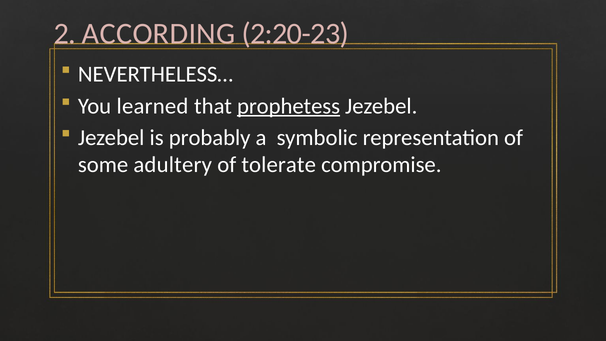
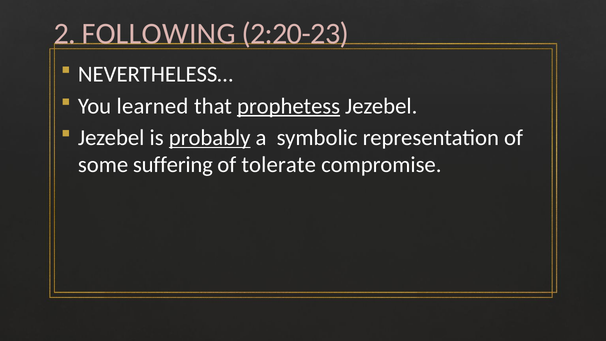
ACCORDING: ACCORDING -> FOLLOWING
probably underline: none -> present
adultery: adultery -> suffering
